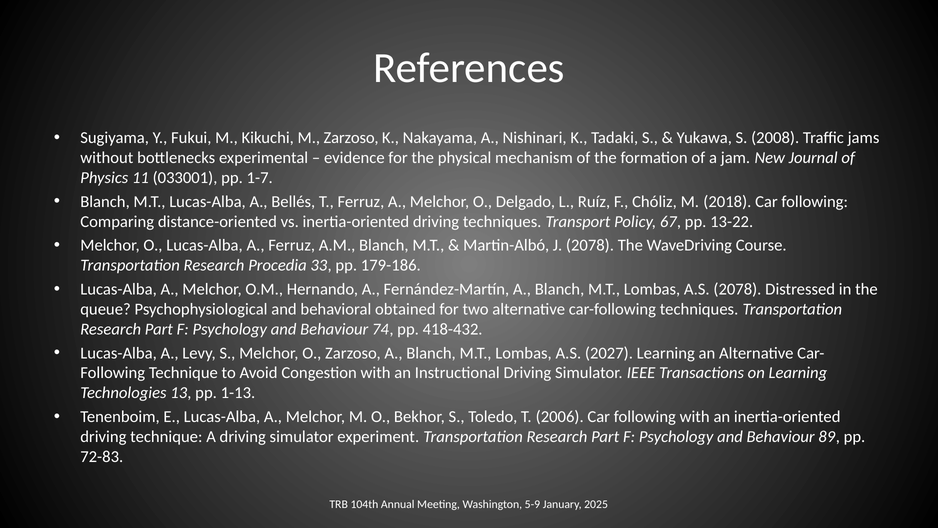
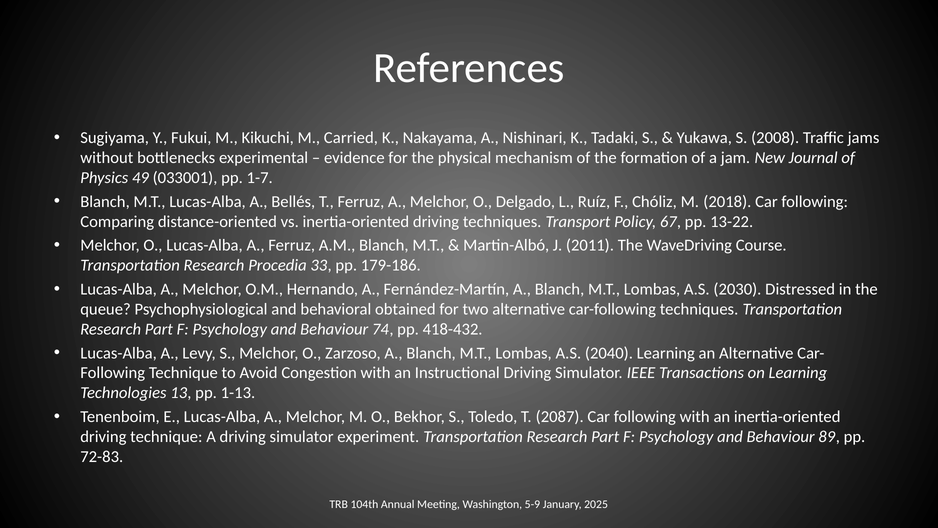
M Zarzoso: Zarzoso -> Carried
11: 11 -> 49
J 2078: 2078 -> 2011
A.S 2078: 2078 -> 2030
2027: 2027 -> 2040
2006: 2006 -> 2087
